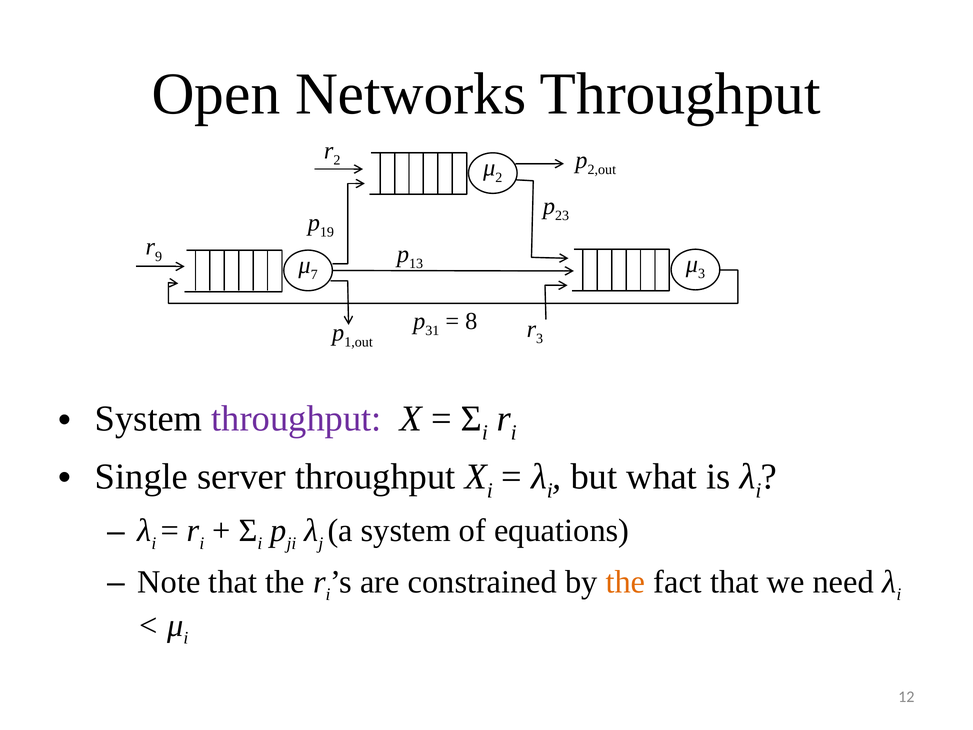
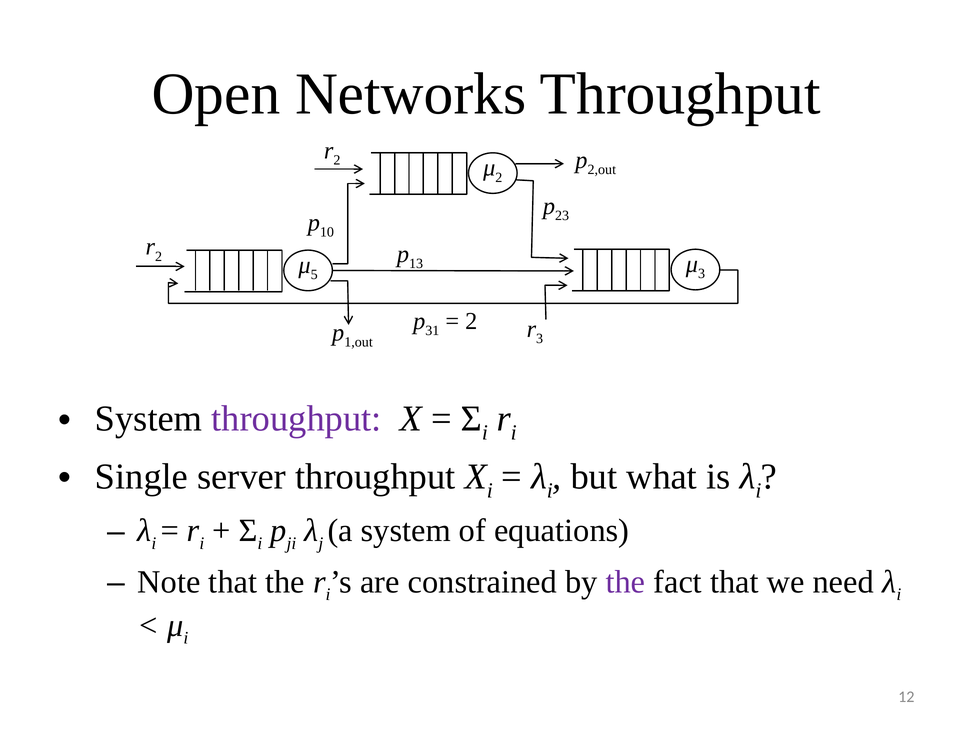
19: 19 -> 10
9 at (159, 256): 9 -> 2
7: 7 -> 5
8 at (471, 321): 8 -> 2
the at (625, 582) colour: orange -> purple
